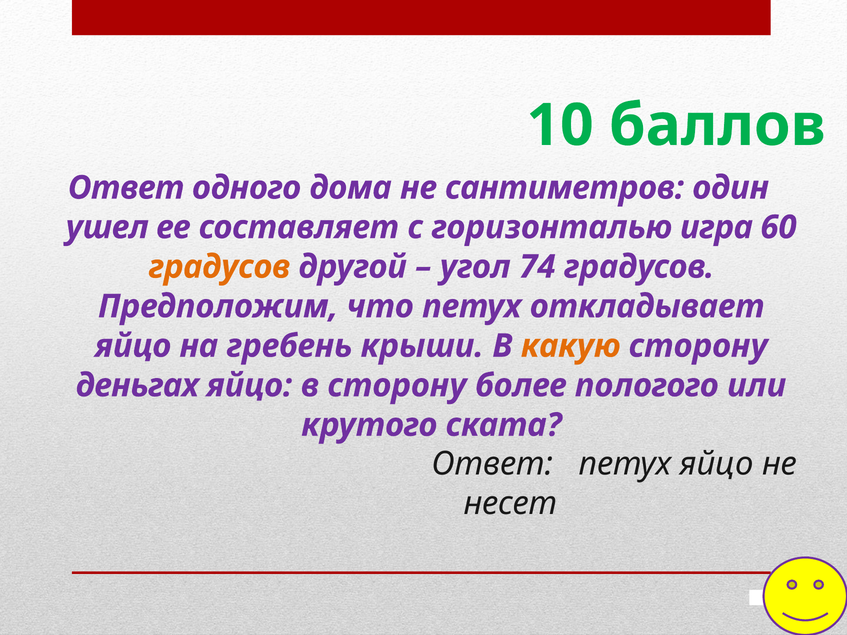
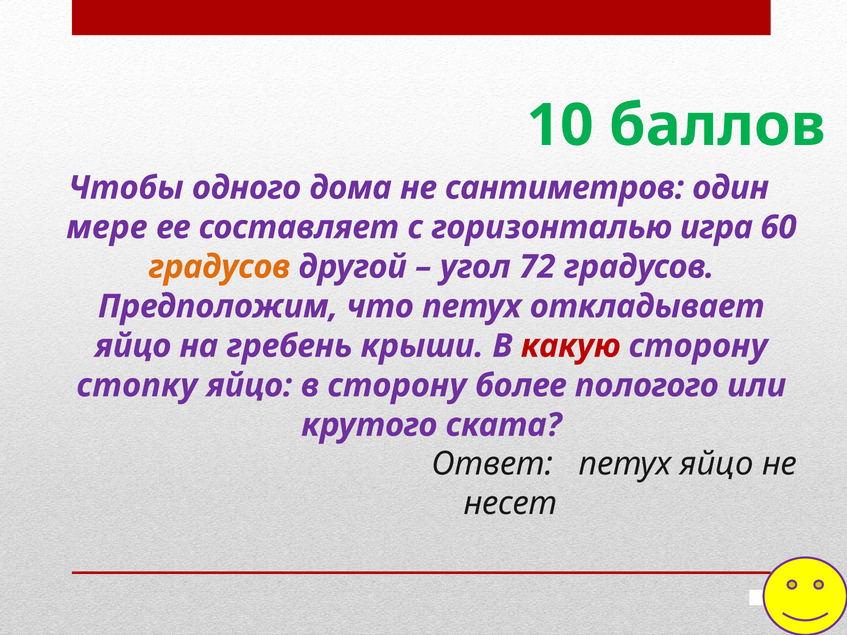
Ответ at (126, 188): Ответ -> Чтобы
ушел: ушел -> мере
74: 74 -> 72
какую colour: orange -> red
деньгах: деньгах -> стопку
